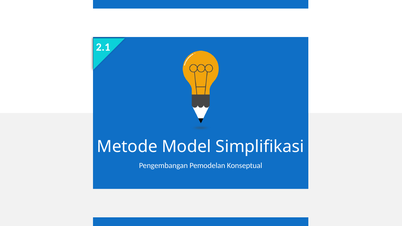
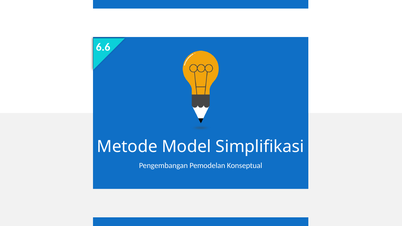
2.1: 2.1 -> 6.6
